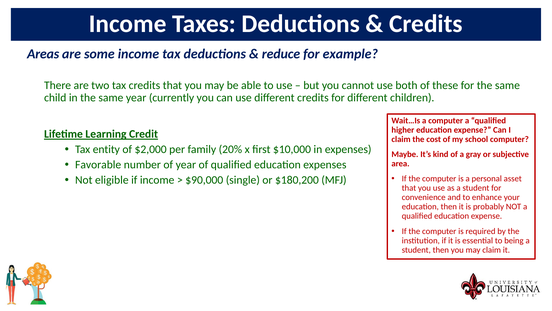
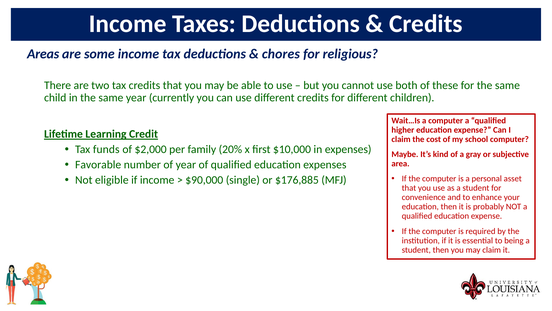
reduce: reduce -> chores
example: example -> religious
entity: entity -> funds
$180,200: $180,200 -> $176,885
